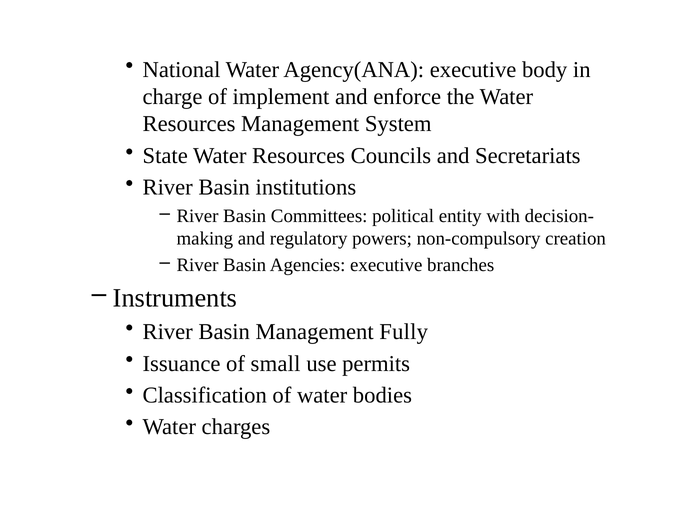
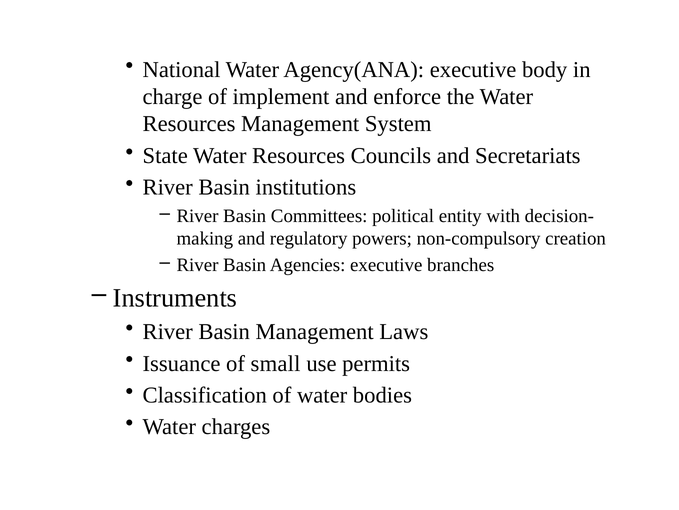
Fully: Fully -> Laws
